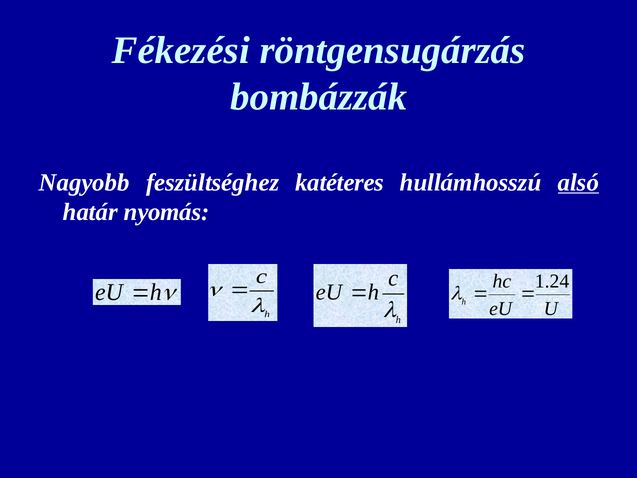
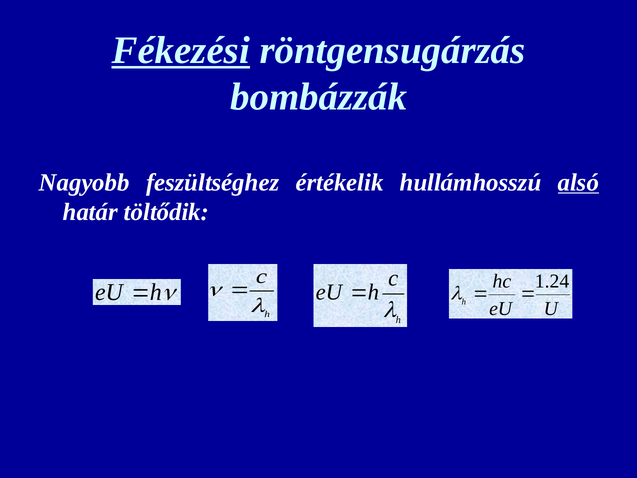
Fékezési underline: none -> present
katéteres: katéteres -> értékelik
nyomás: nyomás -> töltődik
